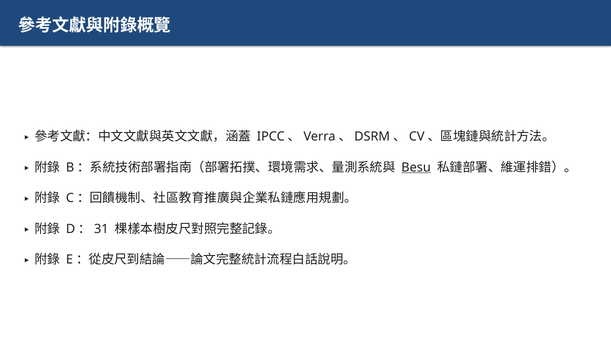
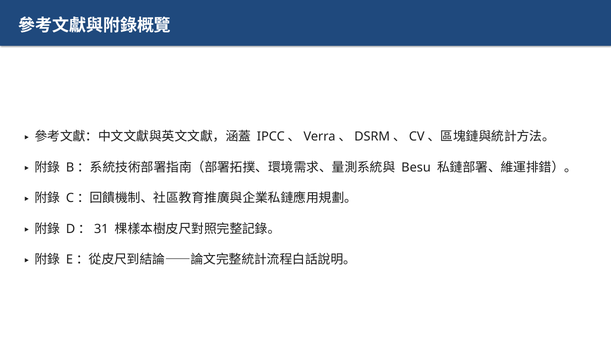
Besu underline: present -> none
